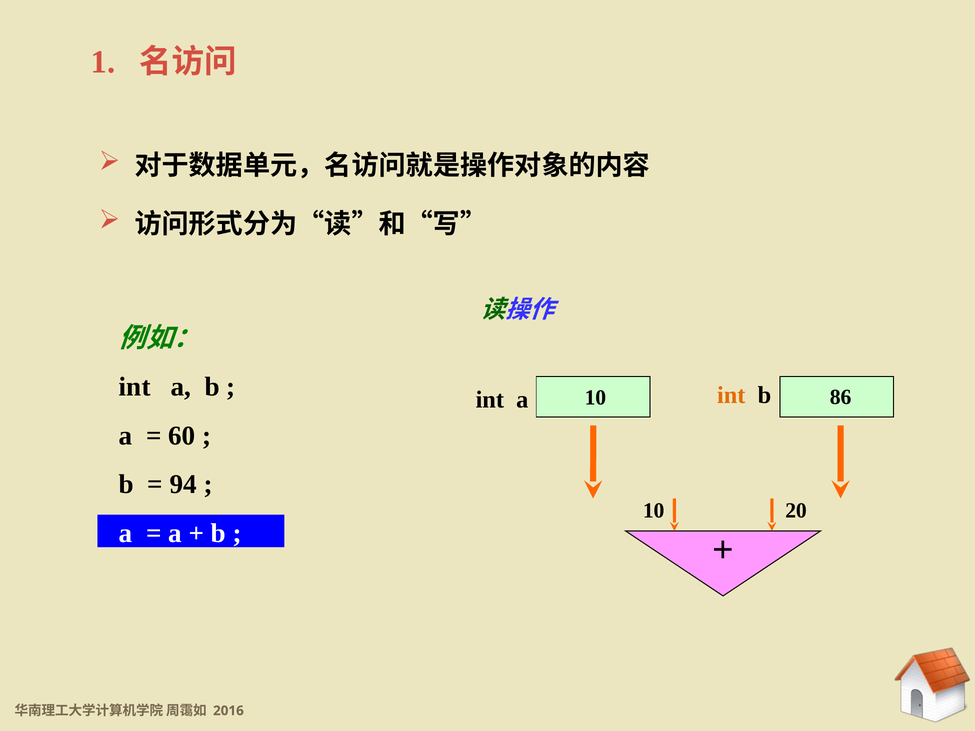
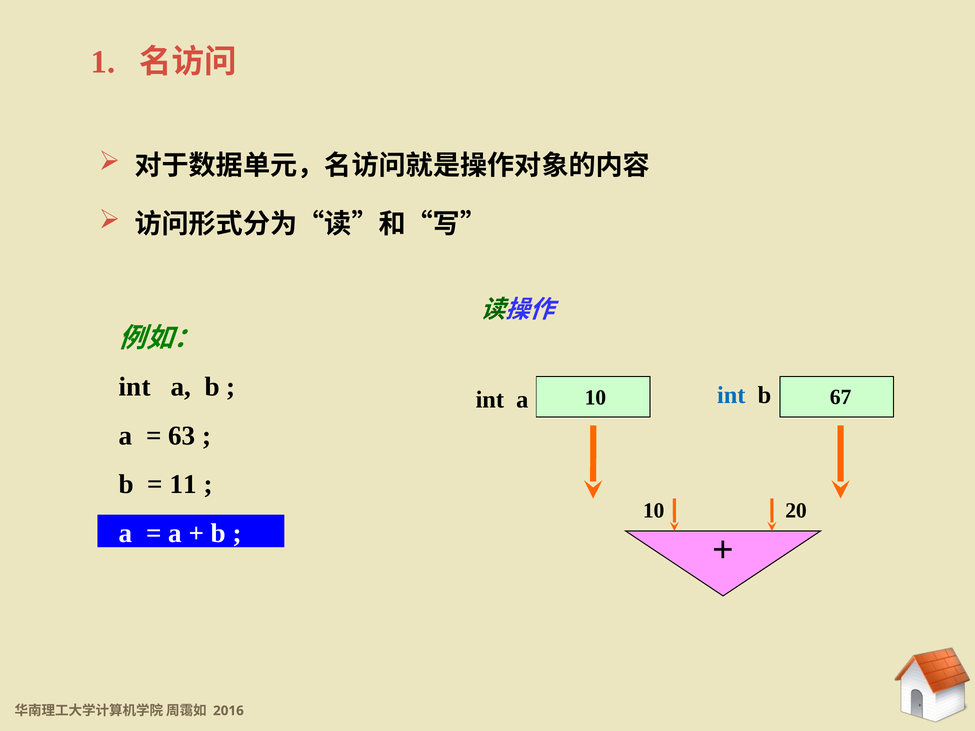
86: 86 -> 67
int at (731, 395) colour: orange -> blue
60: 60 -> 63
94: 94 -> 11
